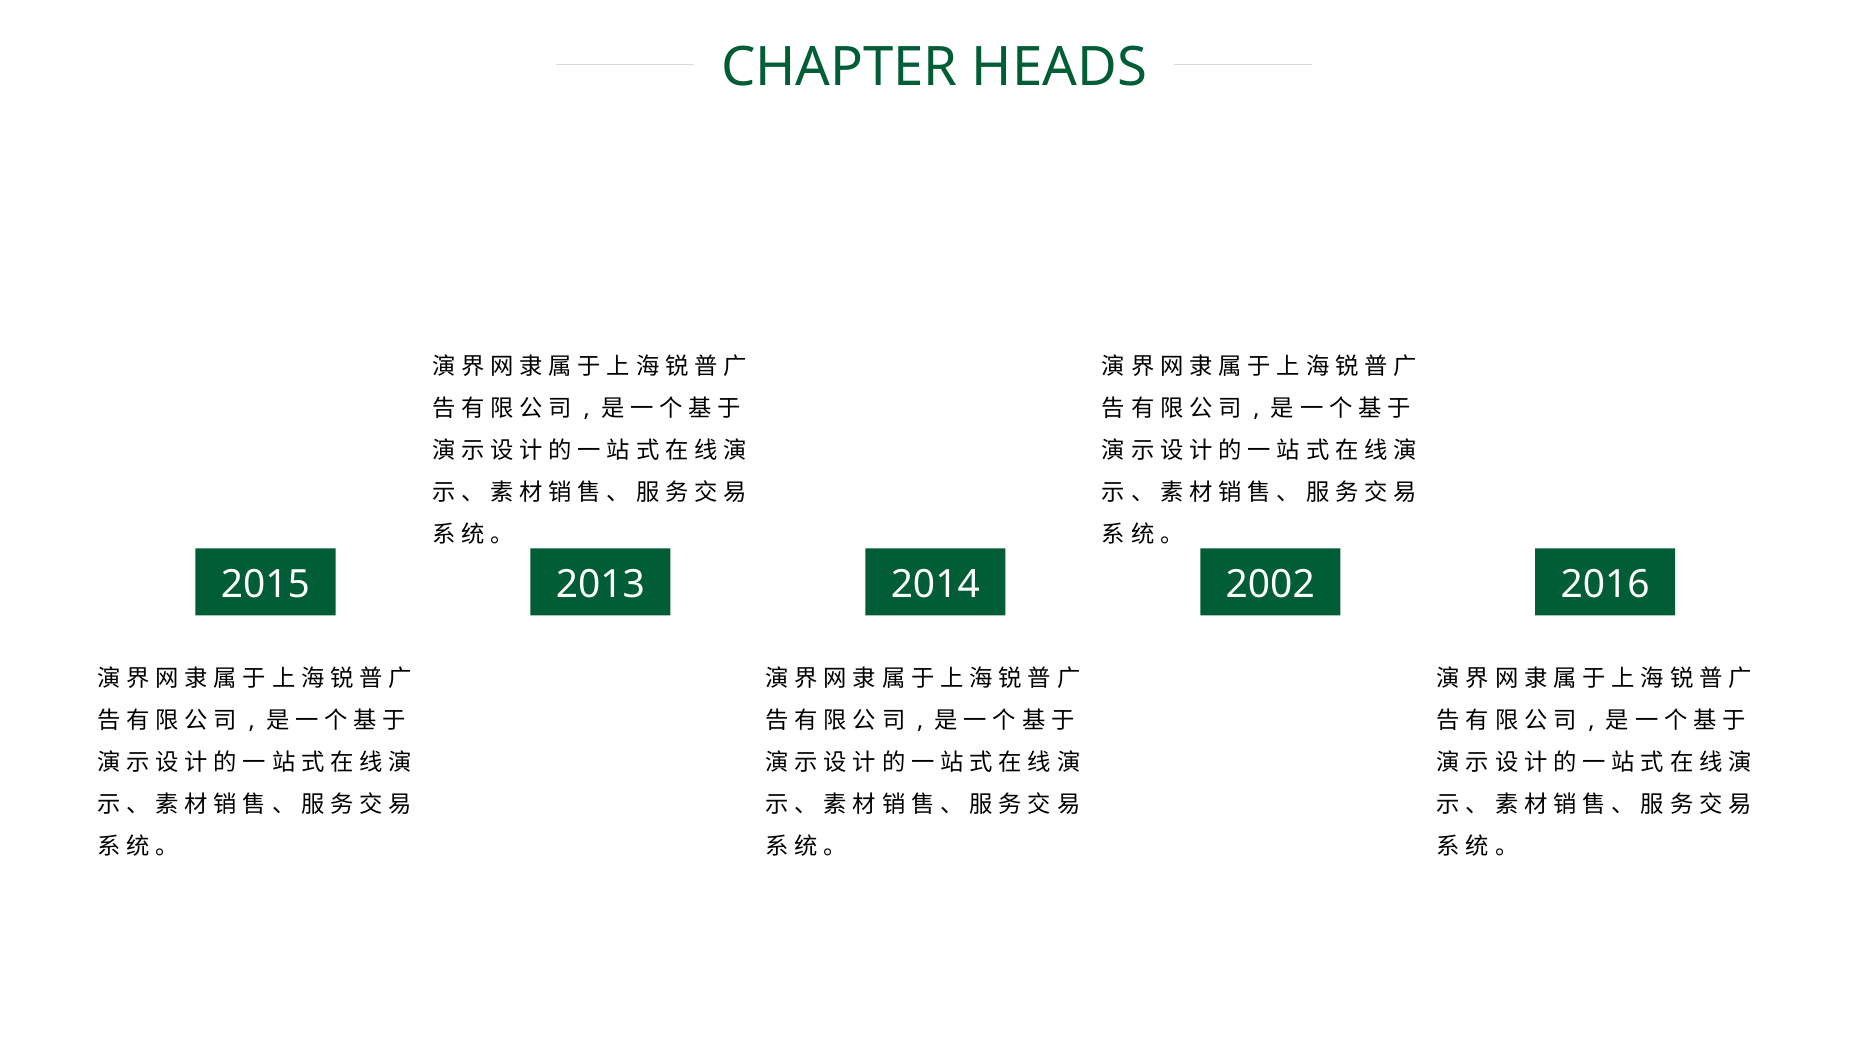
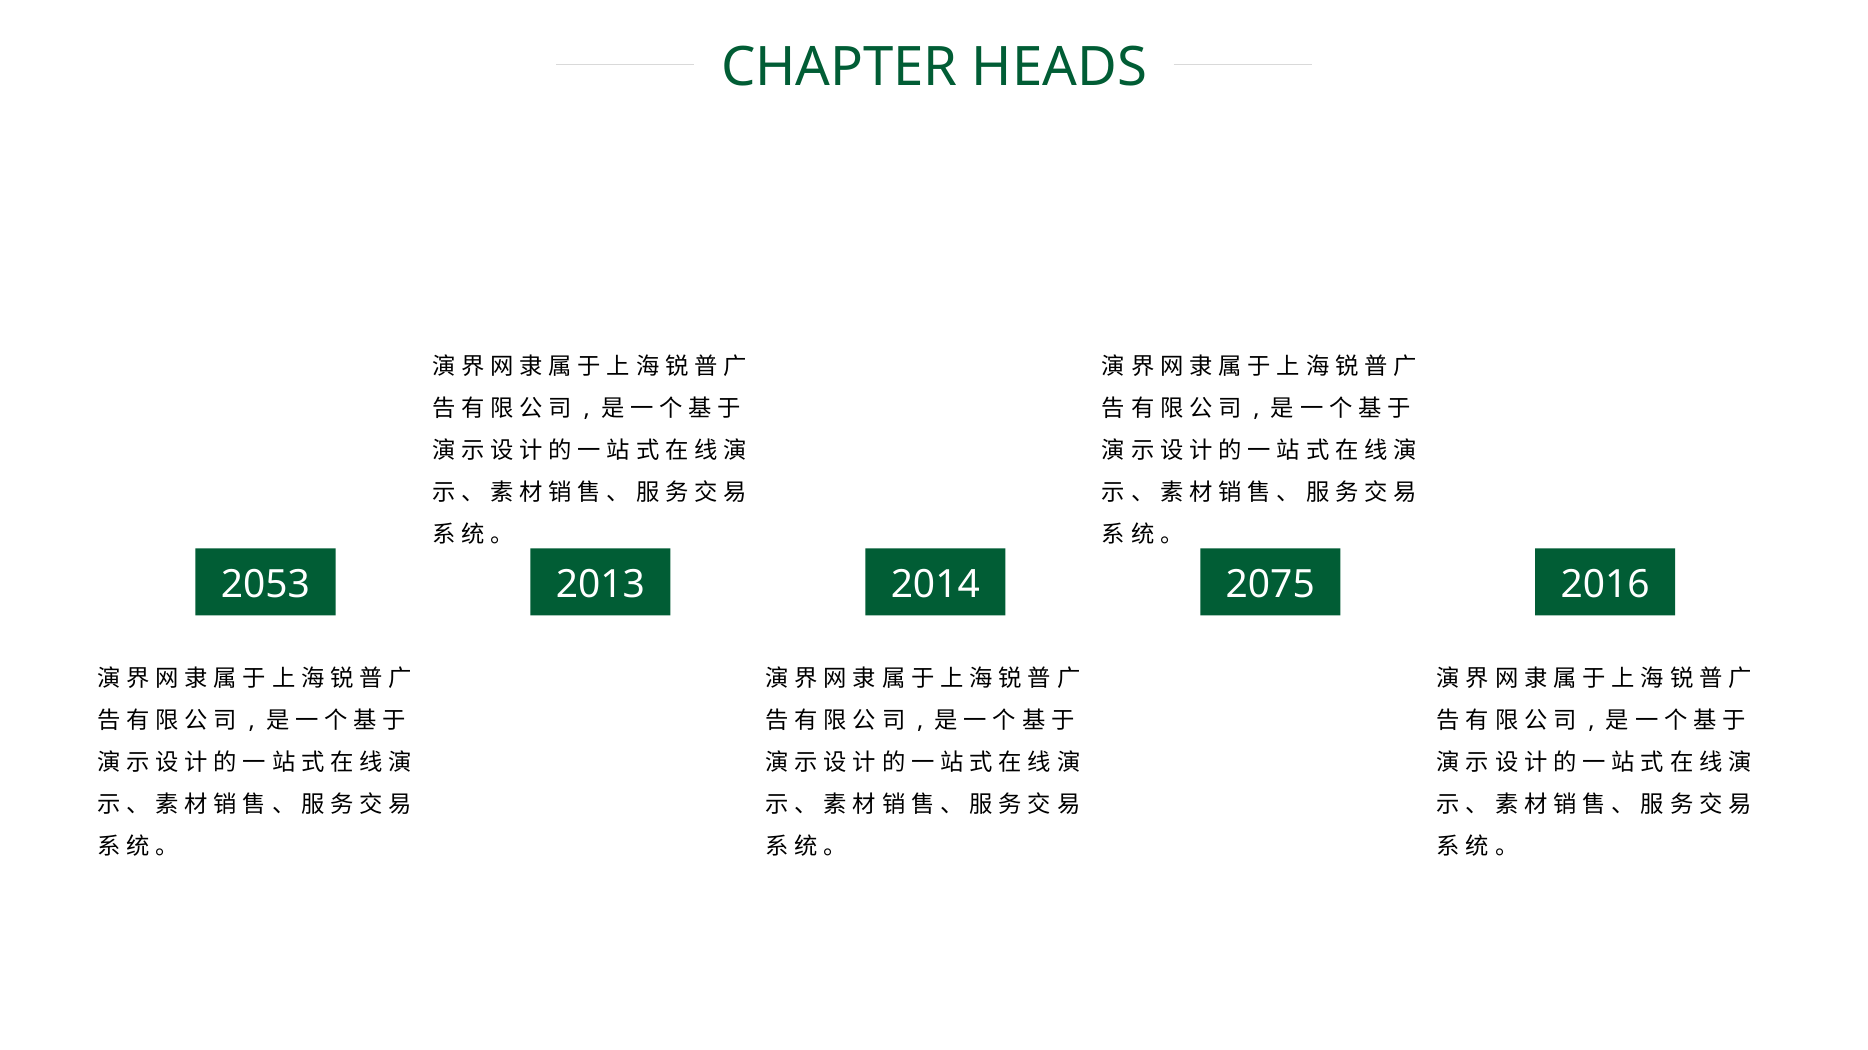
2015: 2015 -> 2053
2002: 2002 -> 2075
